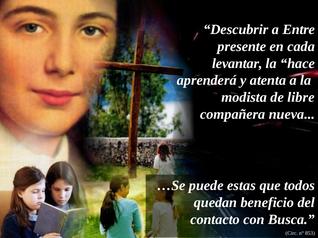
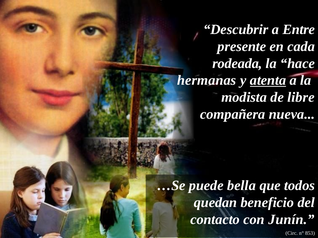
levantar: levantar -> rodeada
aprenderá: aprenderá -> hermanas
atenta underline: none -> present
estas: estas -> bella
Busca: Busca -> Junín
